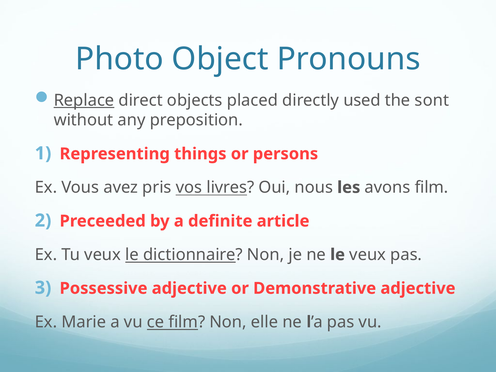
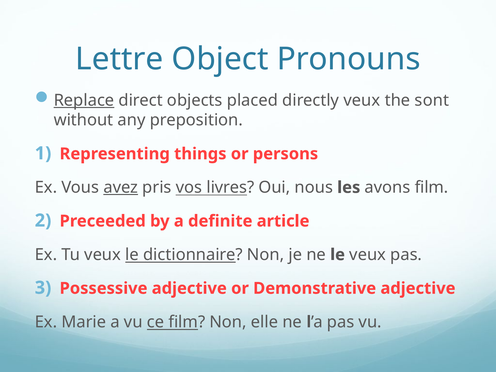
Photo: Photo -> Lettre
directly used: used -> veux
avez underline: none -> present
